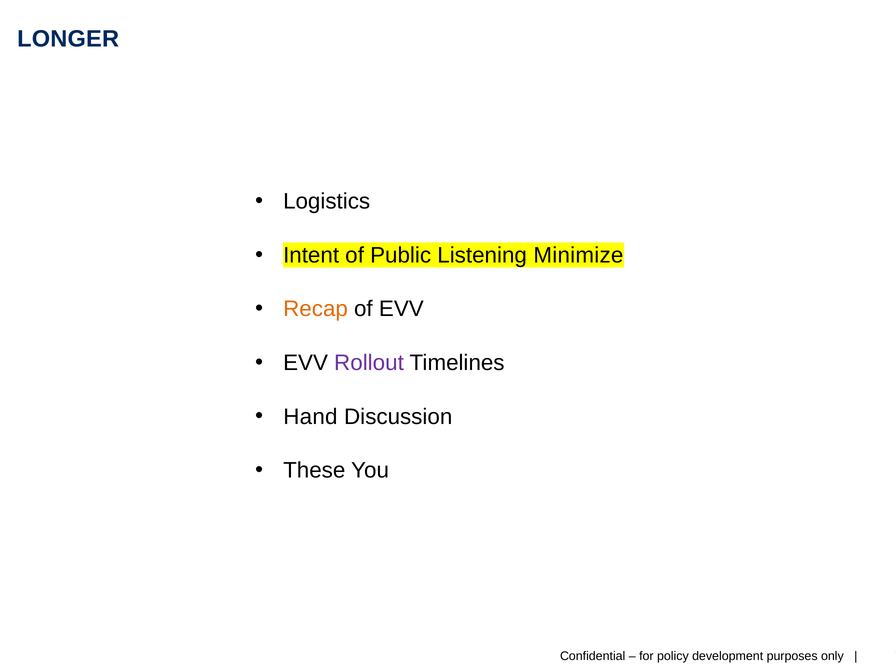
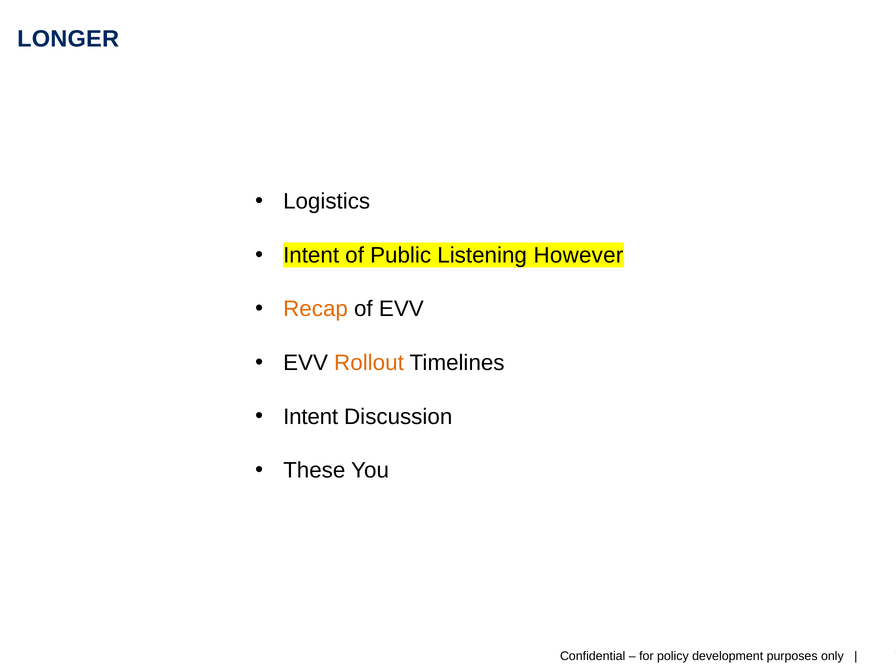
Minimize: Minimize -> However
Rollout colour: purple -> orange
Hand at (310, 417): Hand -> Intent
